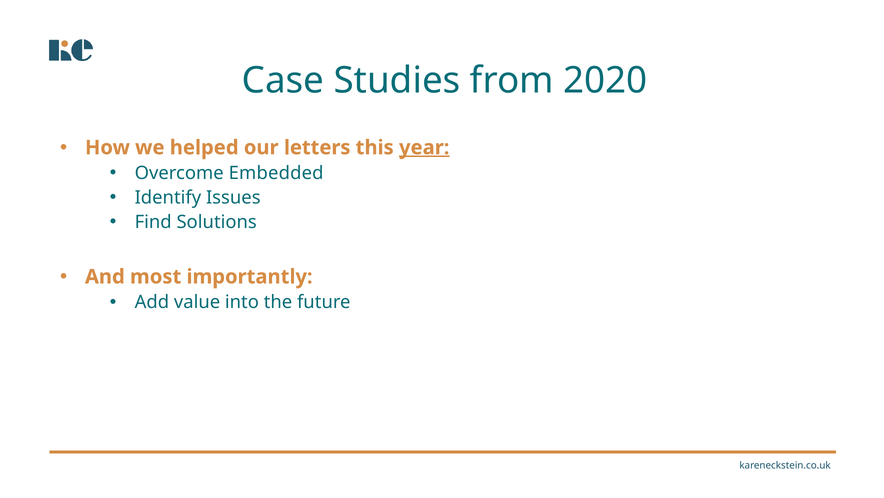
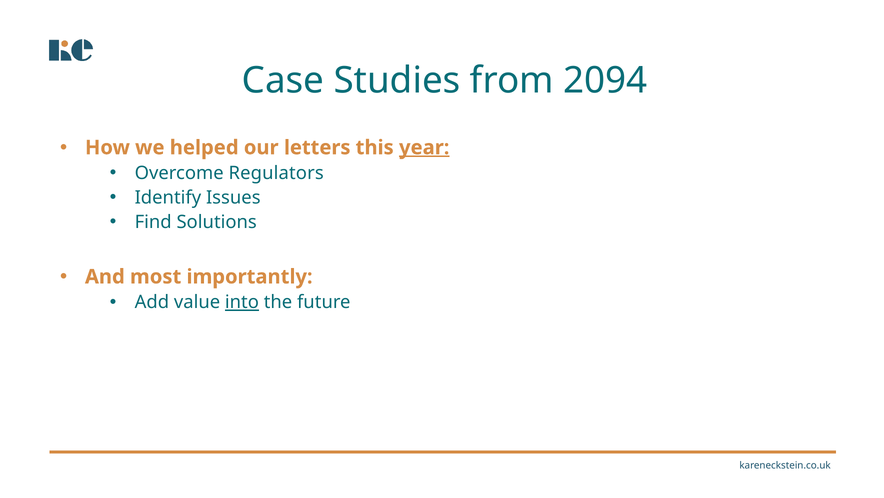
2020: 2020 -> 2094
Embedded: Embedded -> Regulators
into underline: none -> present
